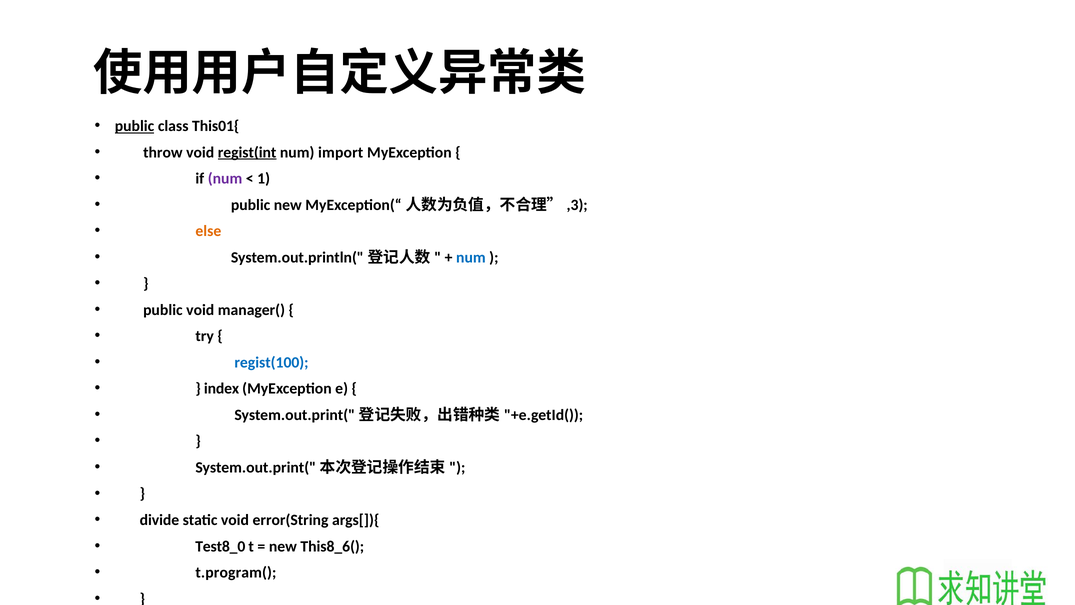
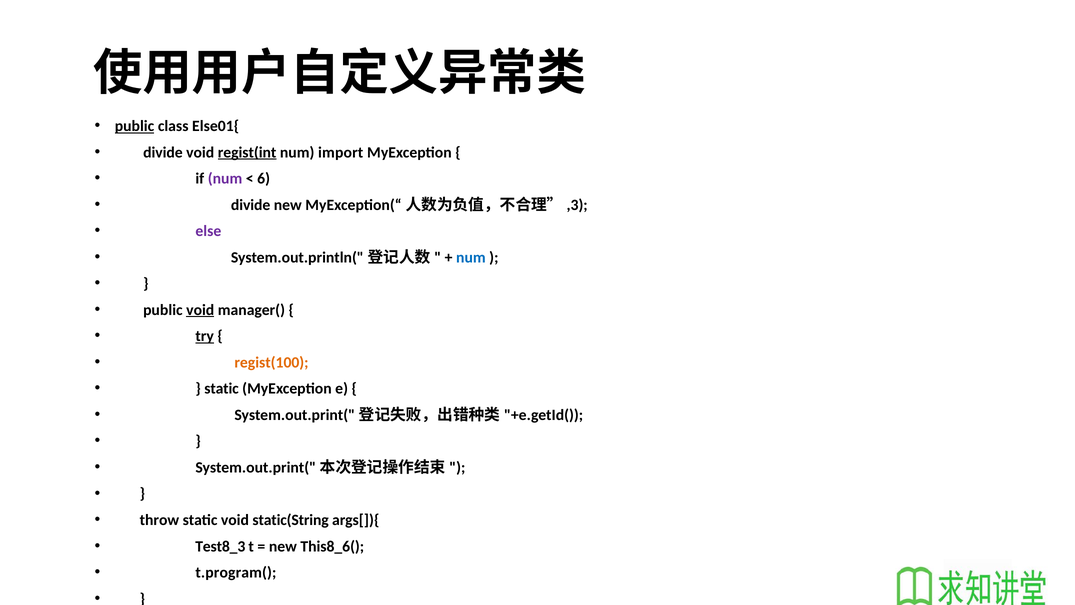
This01{: This01{ -> Else01{
throw at (163, 152): throw -> divide
1: 1 -> 6
public at (251, 205): public -> divide
else colour: orange -> purple
void at (200, 310) underline: none -> present
try underline: none -> present
regist(100 colour: blue -> orange
index at (222, 389): index -> static
divide: divide -> throw
error(String: error(String -> static(String
Test8_0: Test8_0 -> Test8_3
